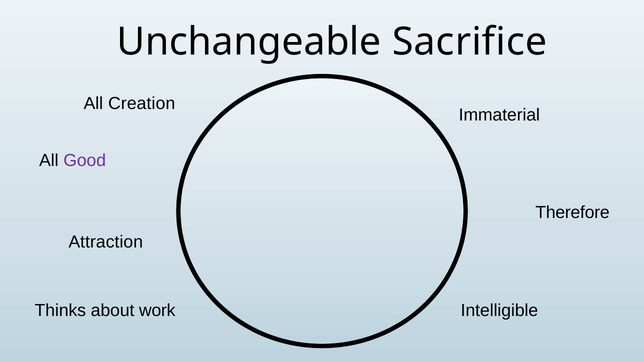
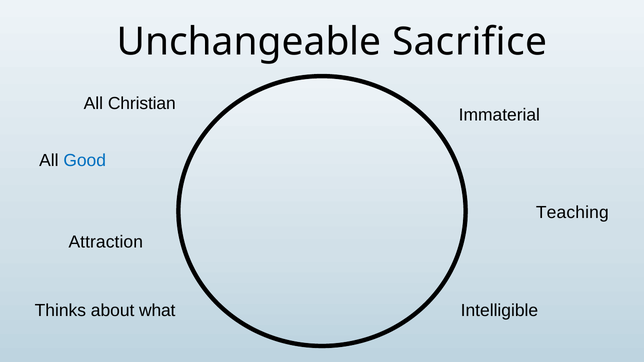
Creation: Creation -> Christian
Good colour: purple -> blue
Therefore: Therefore -> Teaching
work: work -> what
